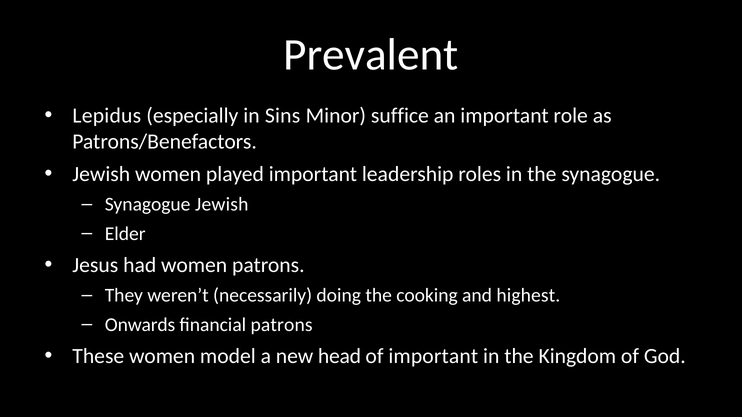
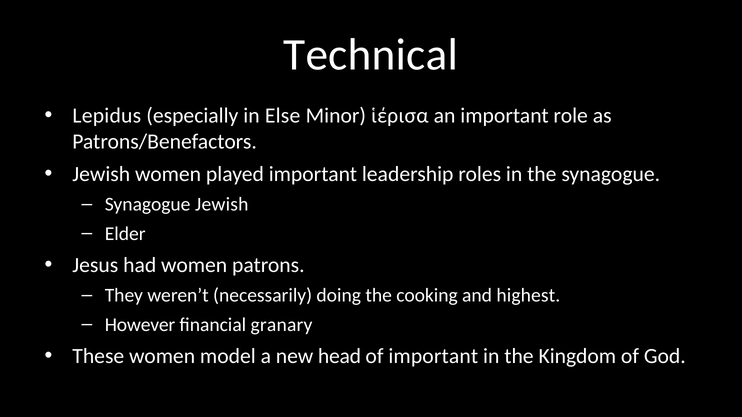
Prevalent: Prevalent -> Technical
Sins: Sins -> Else
suffice: suffice -> ἱέρισα
Onwards: Onwards -> However
financial patrons: patrons -> granary
